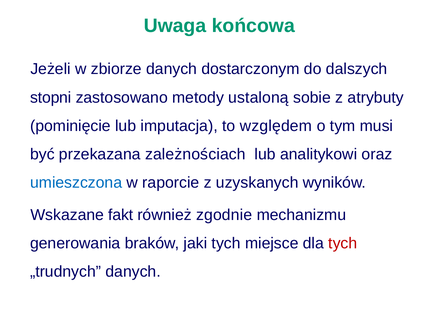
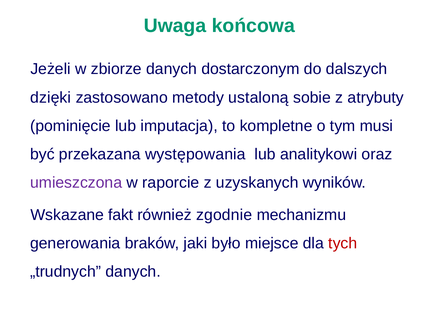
stopni: stopni -> dzięki
względem: względem -> kompletne
zależnościach: zależnościach -> występowania
umieszczona colour: blue -> purple
jaki tych: tych -> było
